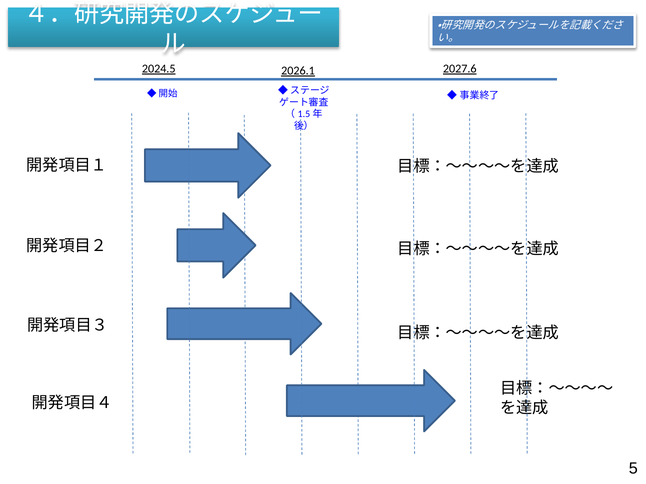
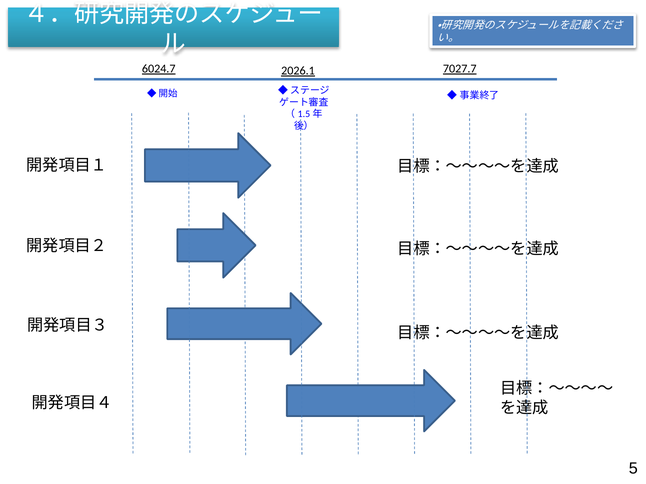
2024.5: 2024.5 -> 6024.7
2027.6: 2027.6 -> 7027.7
